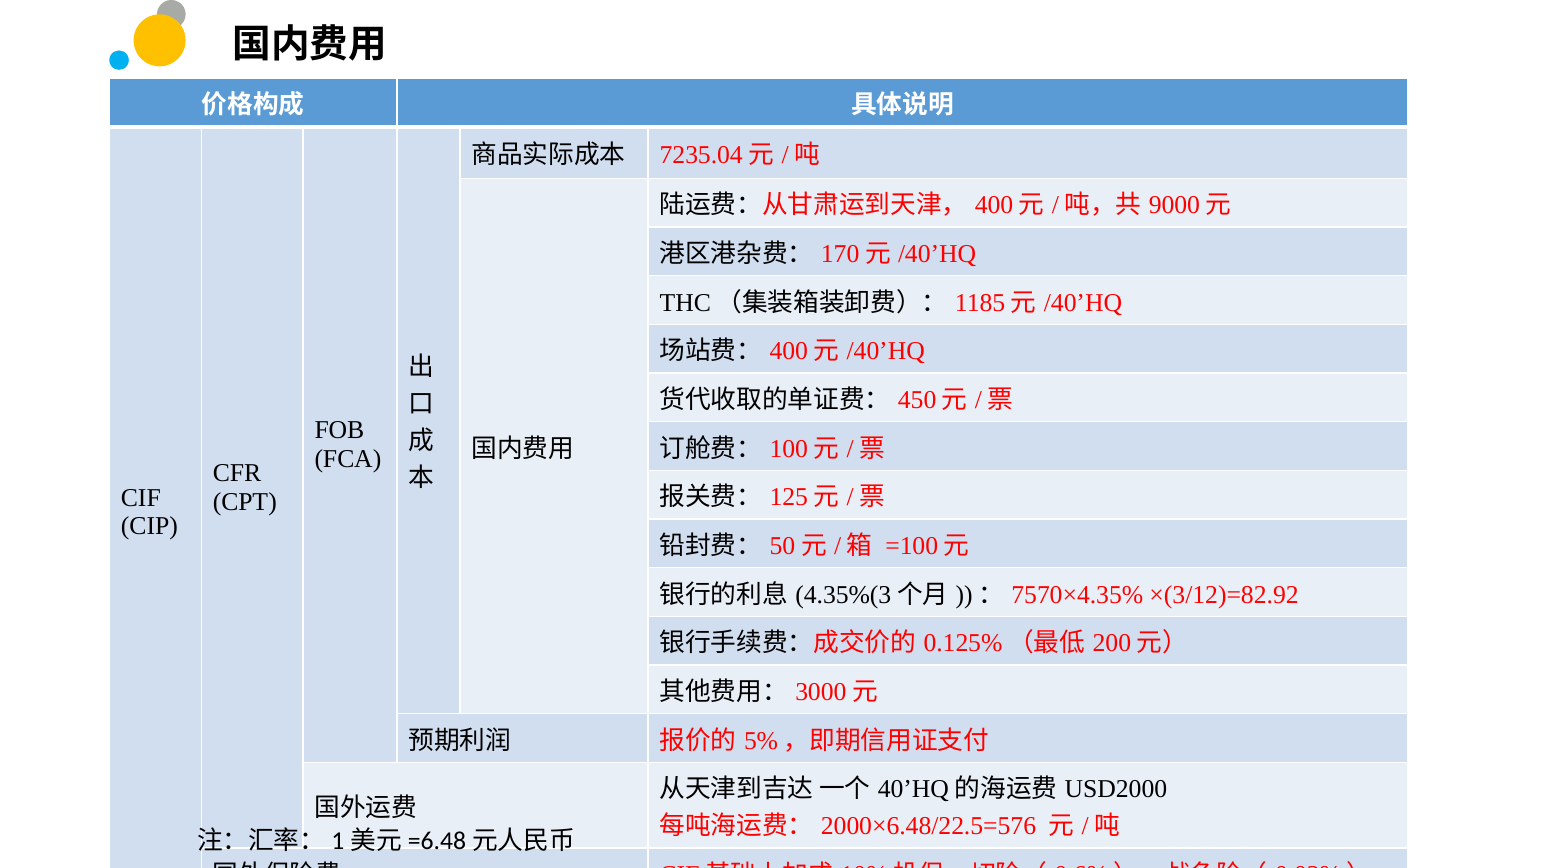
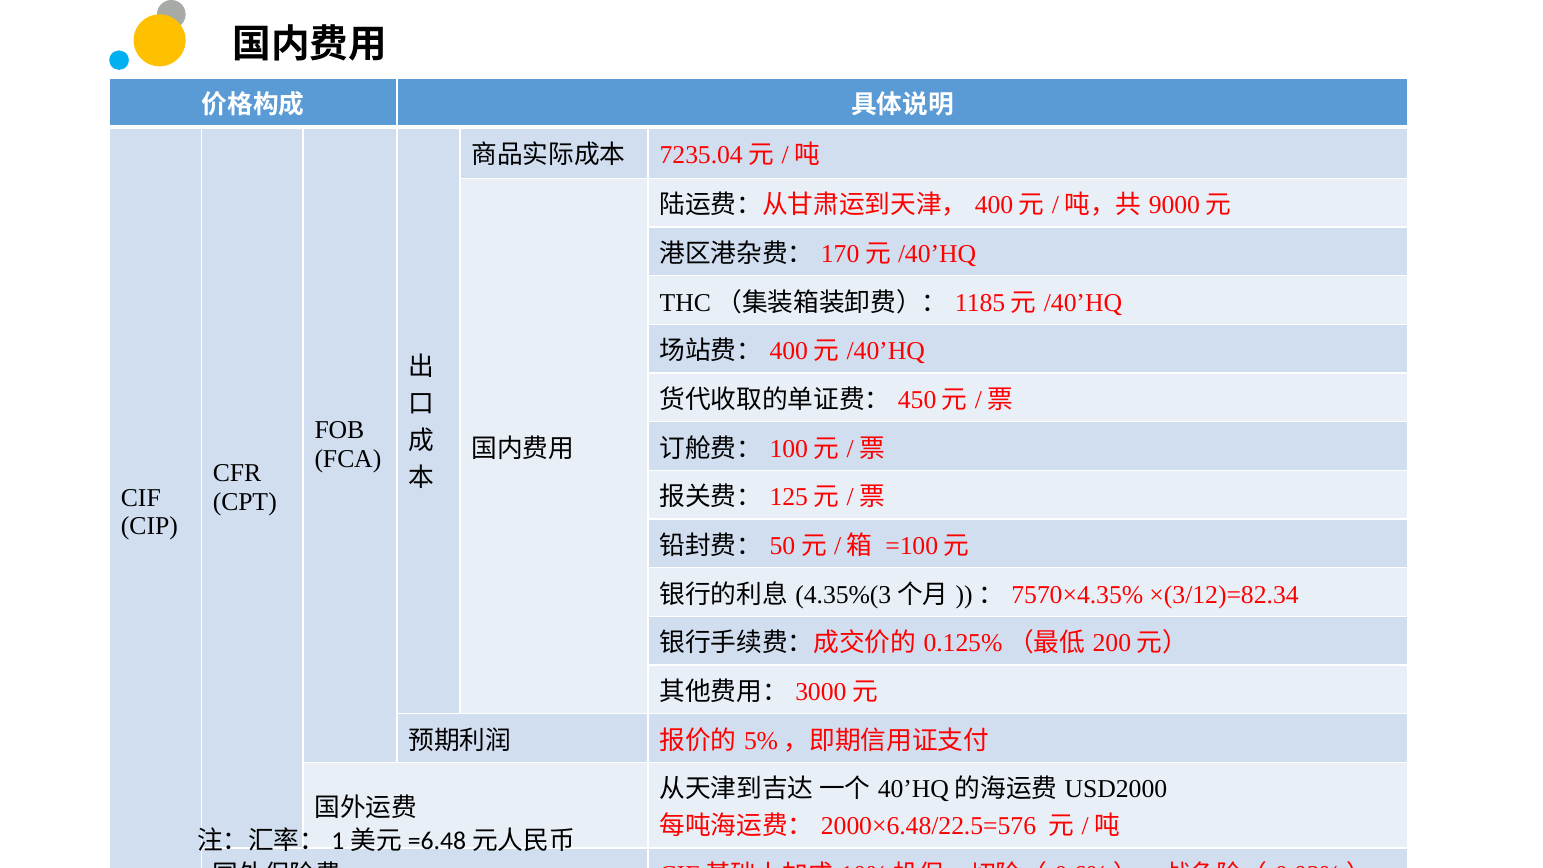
×(3/12)=82.92: ×(3/12)=82.92 -> ×(3/12)=82.34
